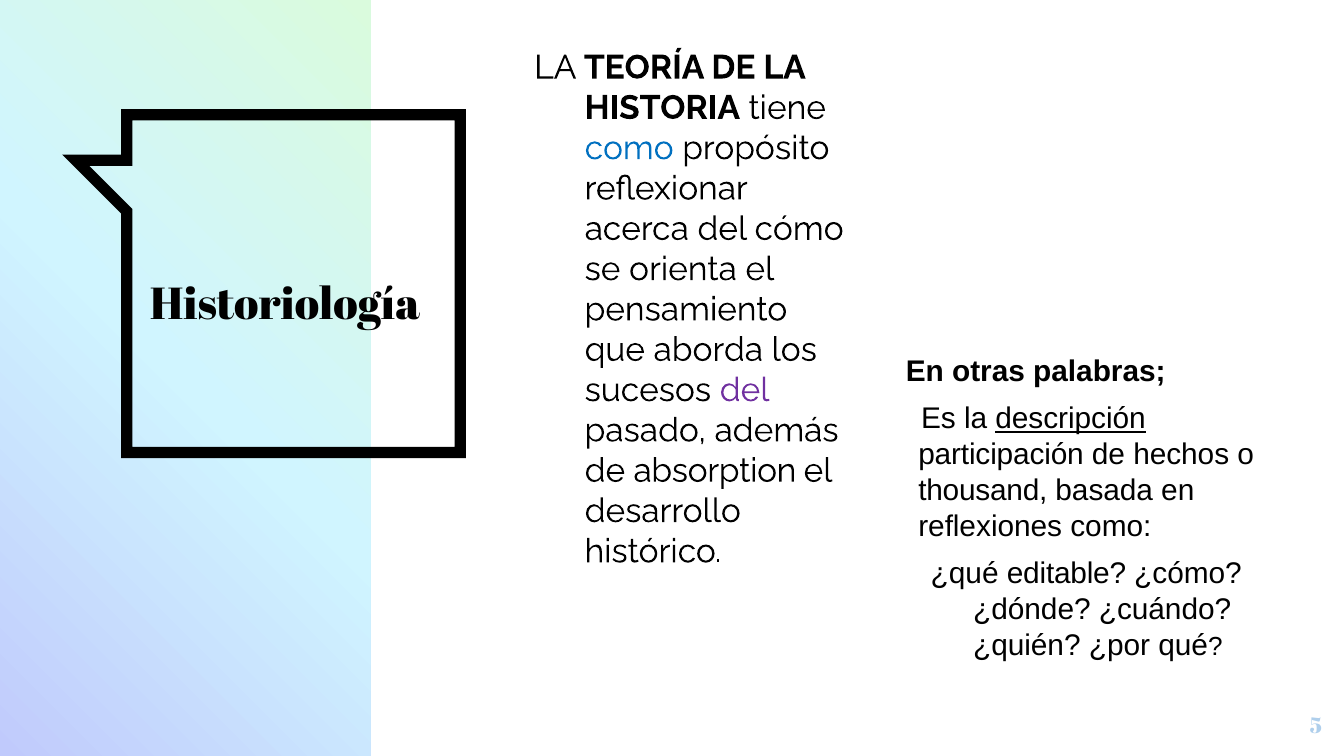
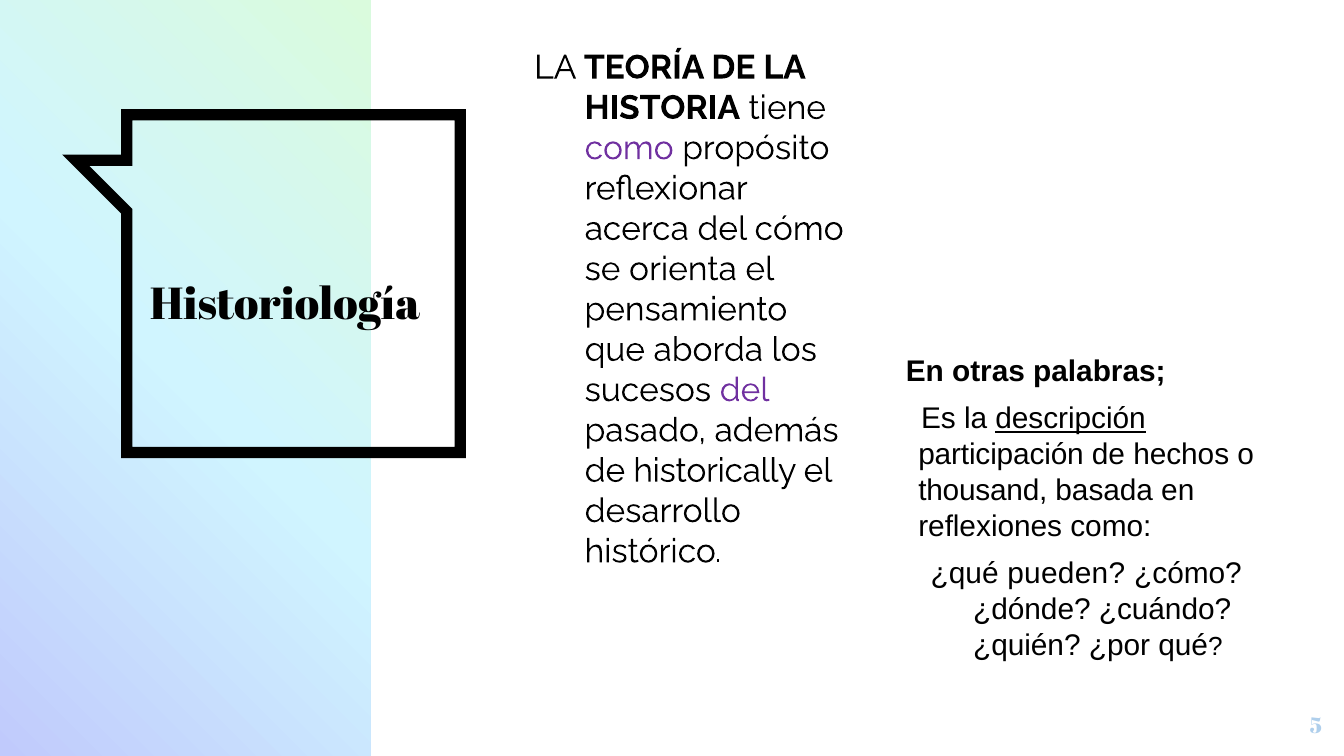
como at (629, 148) colour: blue -> purple
absorption: absorption -> historically
editable: editable -> pueden
